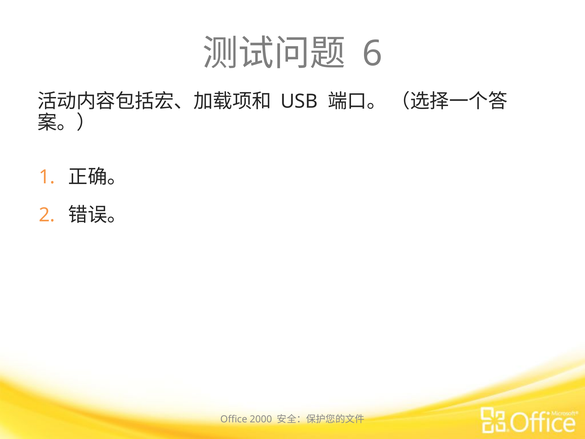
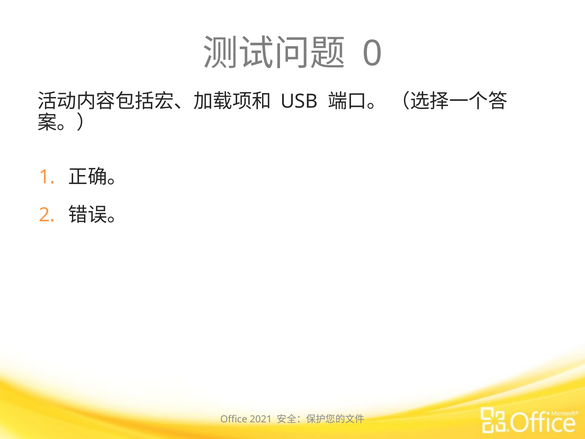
6: 6 -> 0
2000: 2000 -> 2021
